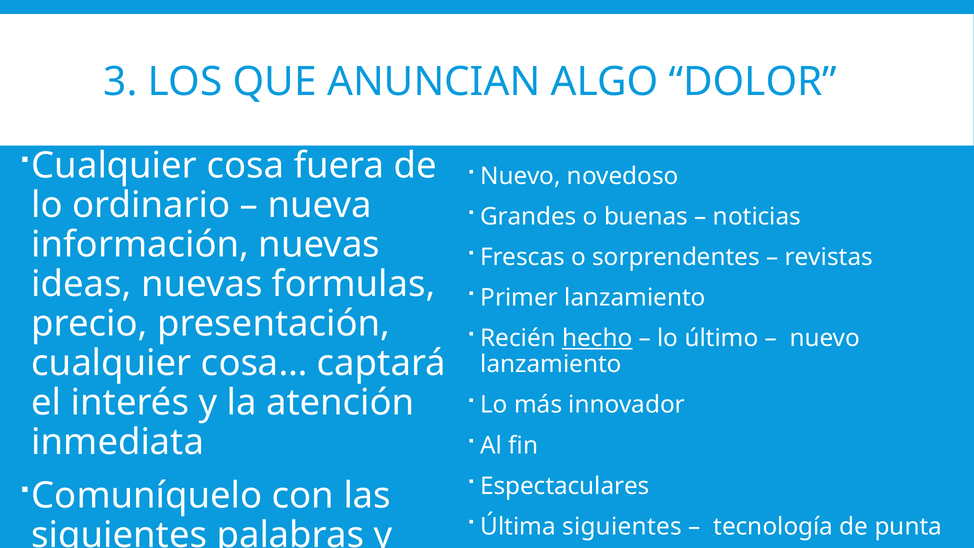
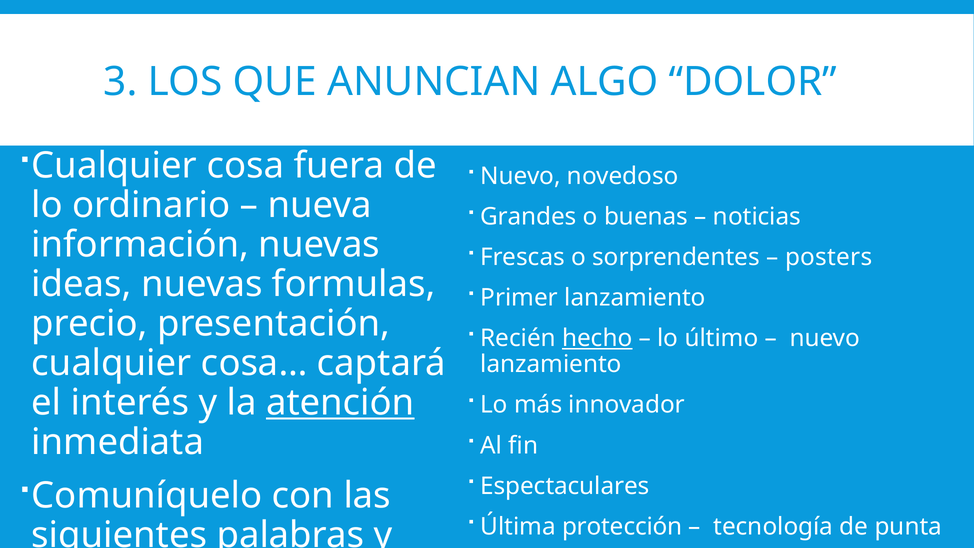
revistas: revistas -> posters
atención underline: none -> present
Última siguientes: siguientes -> protección
